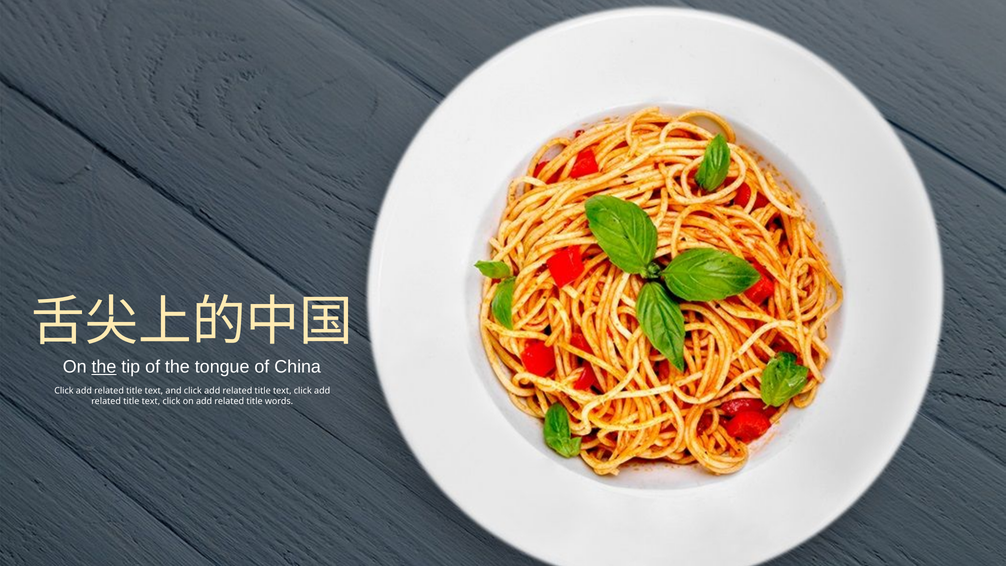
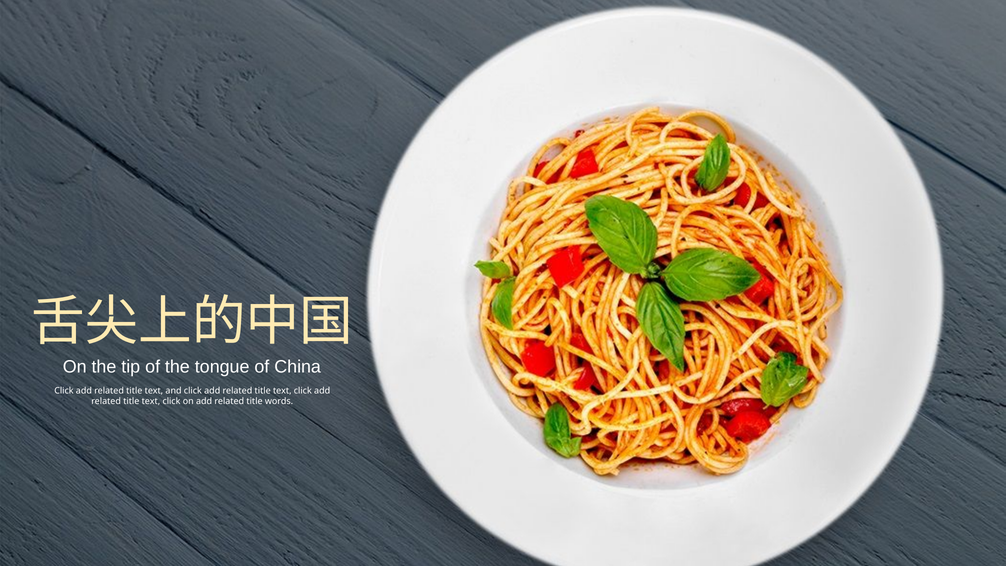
the at (104, 367) underline: present -> none
